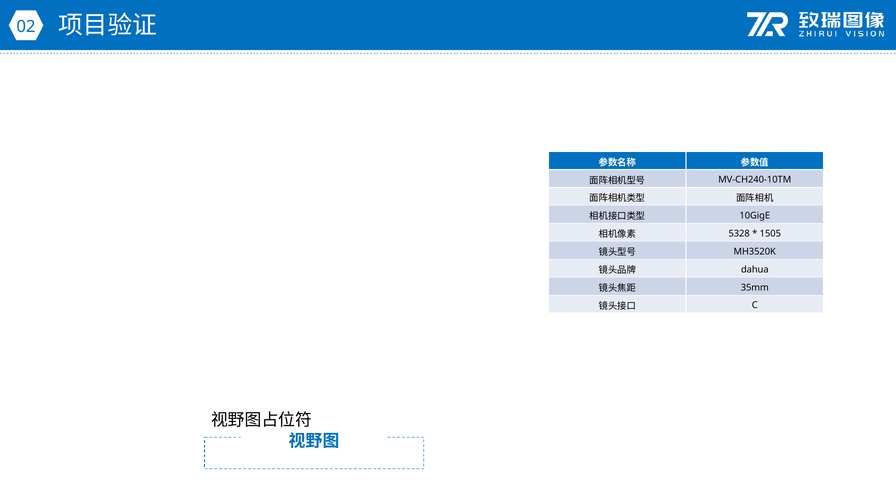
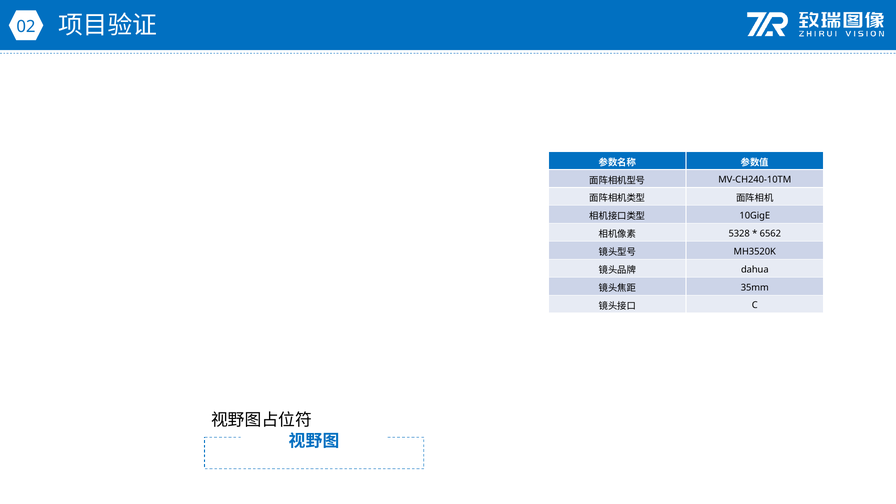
1505: 1505 -> 6562
